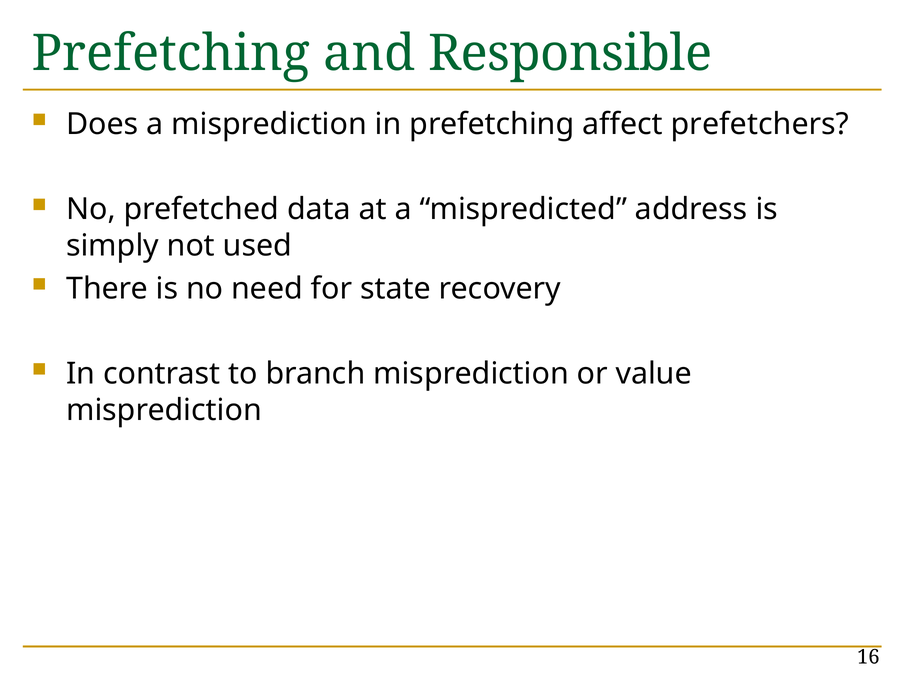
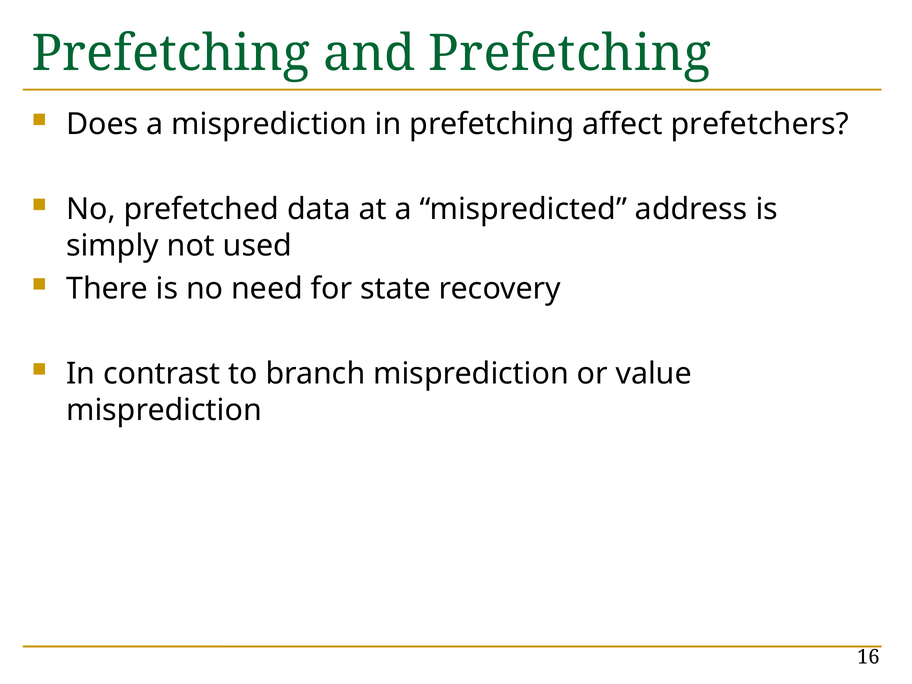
and Responsible: Responsible -> Prefetching
